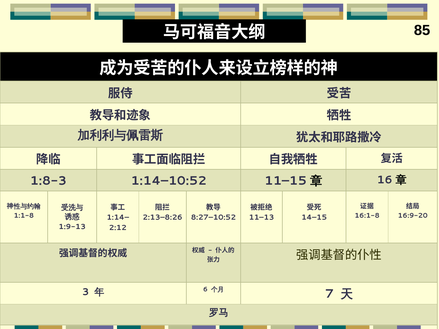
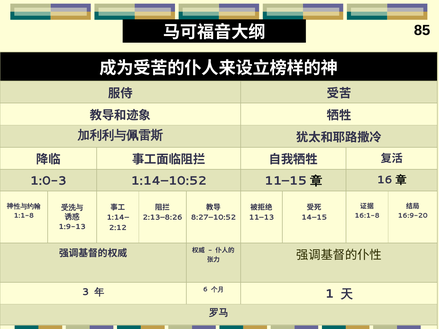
1:8-3: 1:8-3 -> 1:0-3
7: 7 -> 1
